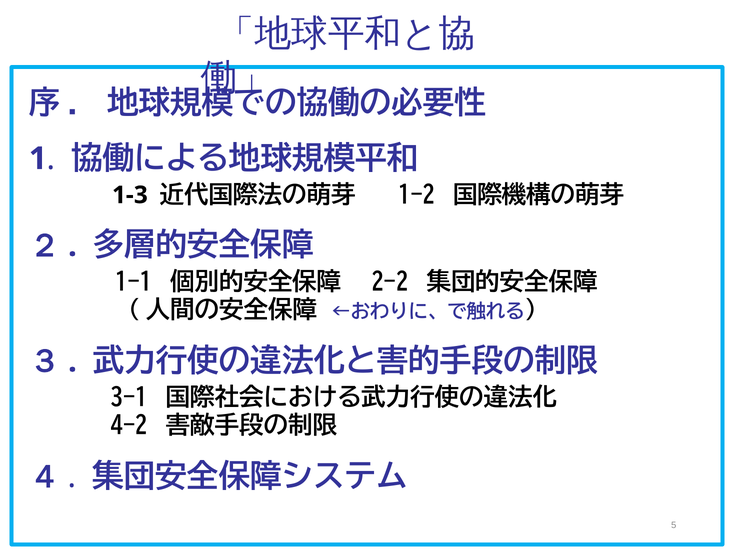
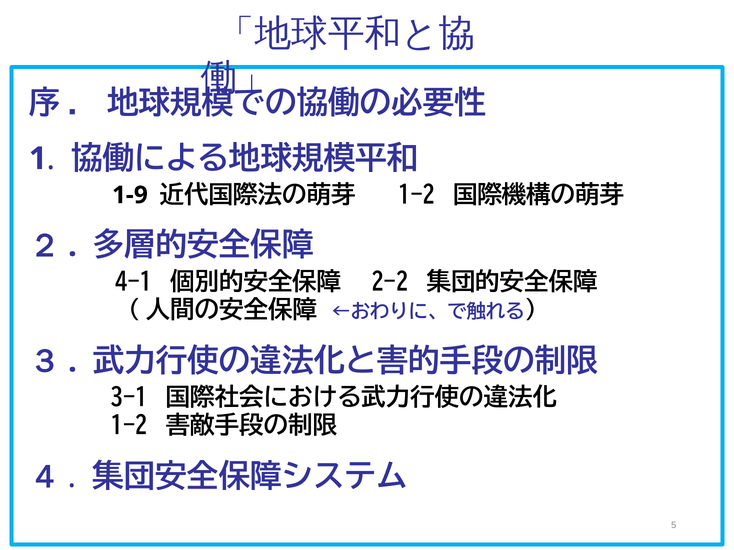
1-3: 1-3 -> 1-9
1-1: 1-1 -> 4-1
4-2 at (129, 426): 4-2 -> 1-2
